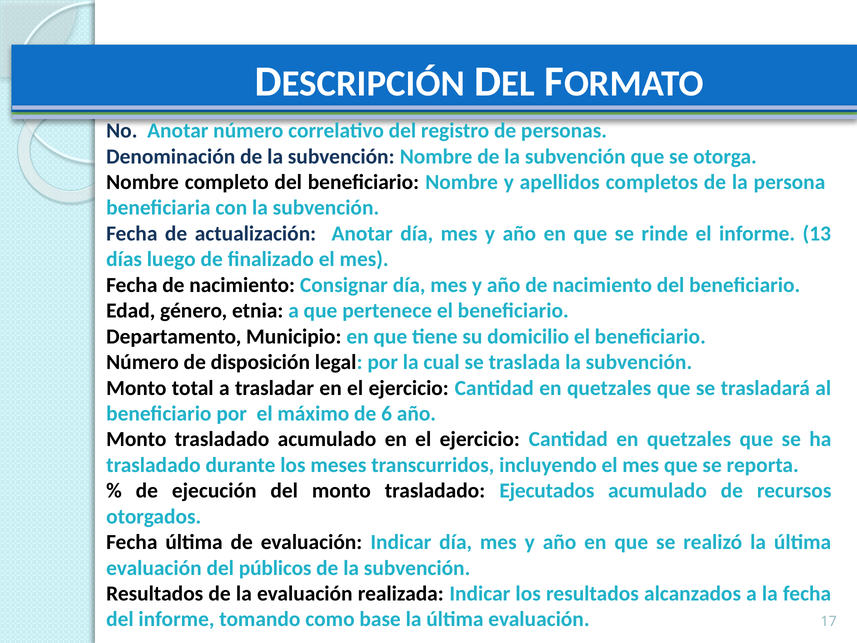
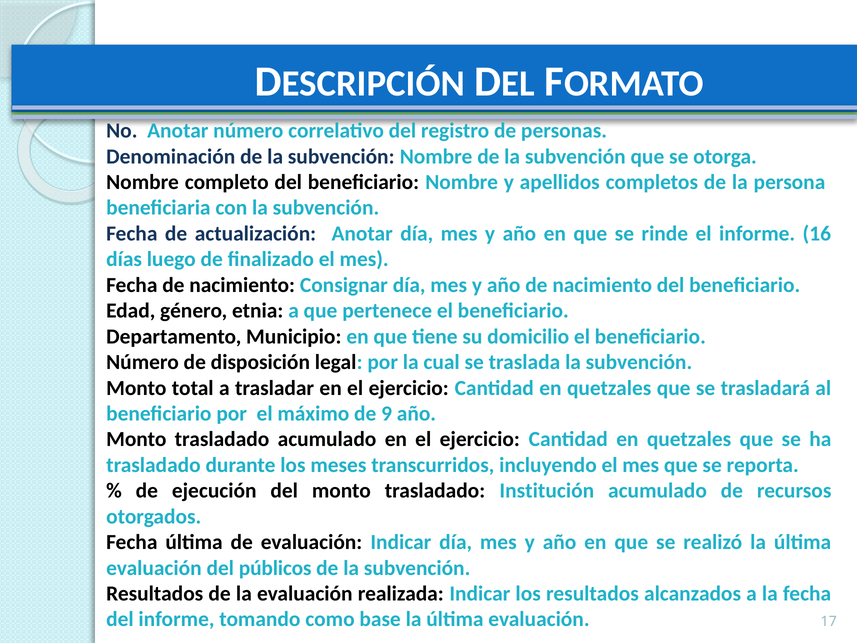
13: 13 -> 16
6: 6 -> 9
Ejecutados: Ejecutados -> Institución
